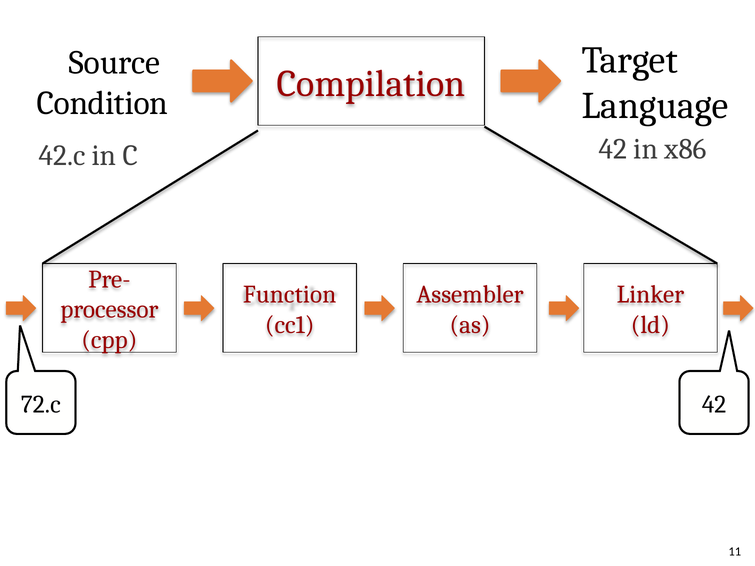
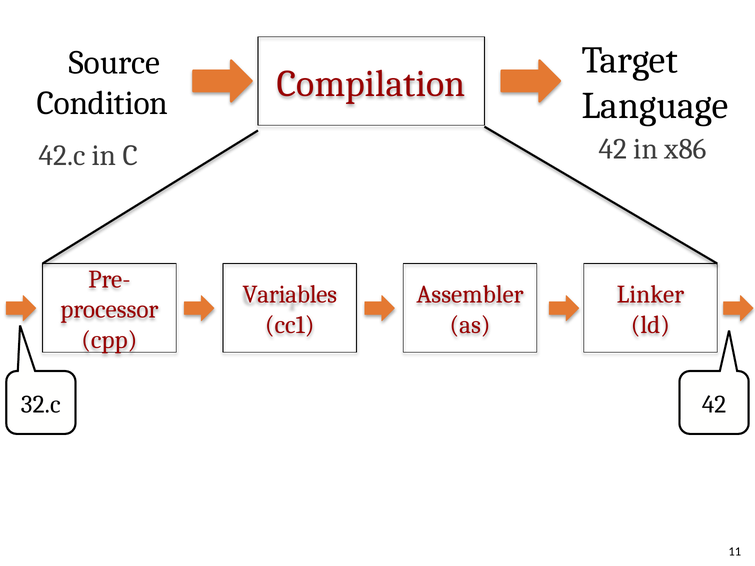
Function: Function -> Variables
72.c: 72.c -> 32.c
